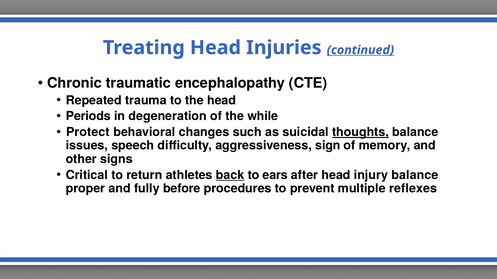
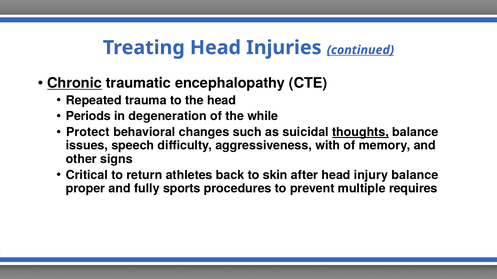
Chronic underline: none -> present
sign: sign -> with
back underline: present -> none
ears: ears -> skin
before: before -> sports
reflexes: reflexes -> requires
